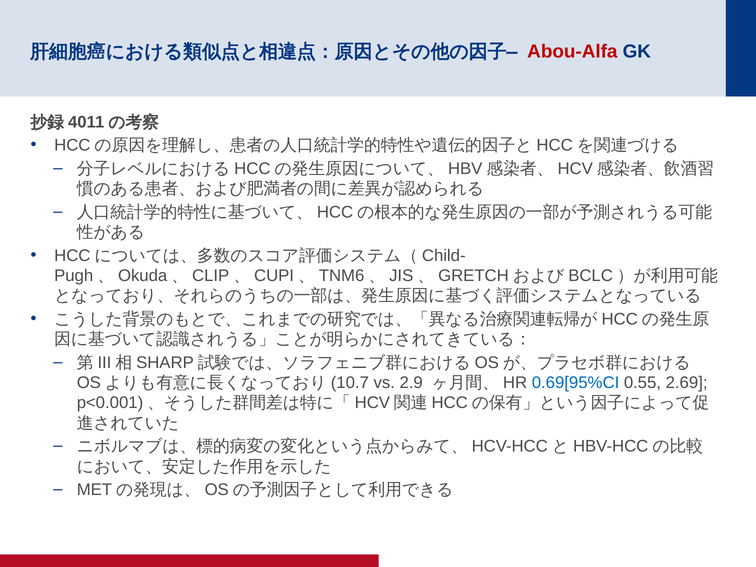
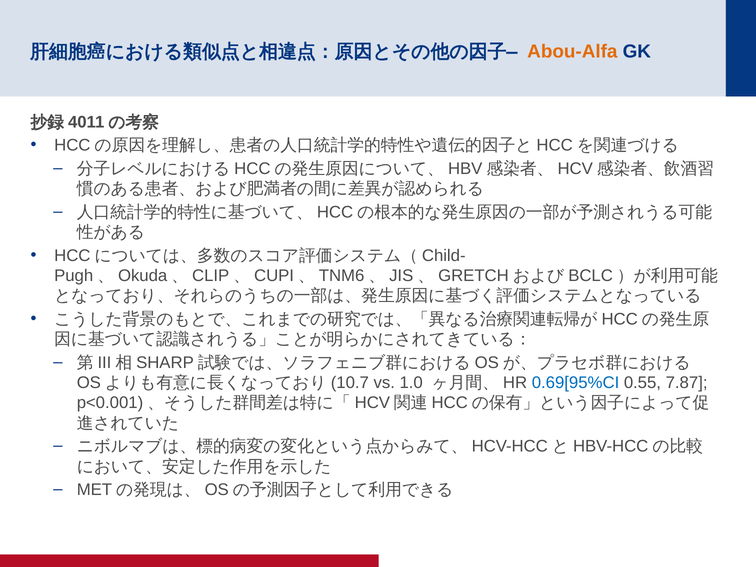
Abou-Alfa colour: red -> orange
2.9: 2.9 -> 1.0
2.69: 2.69 -> 7.87
